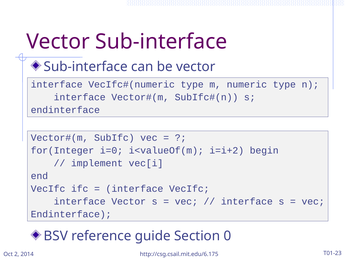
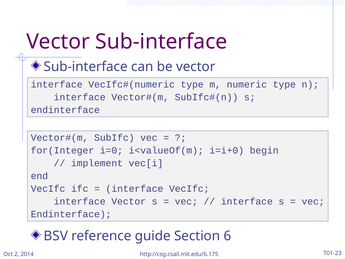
i=i+2: i=i+2 -> i=i+0
0: 0 -> 6
